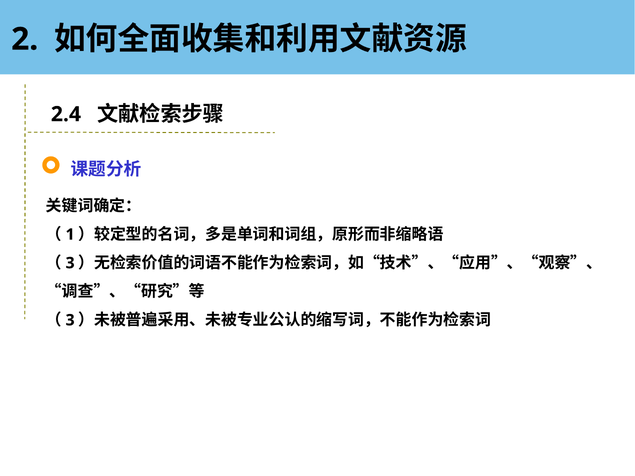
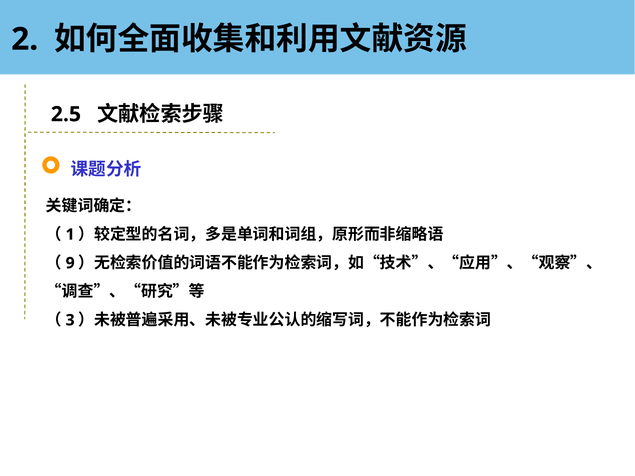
2.4: 2.4 -> 2.5
3 at (70, 263): 3 -> 9
